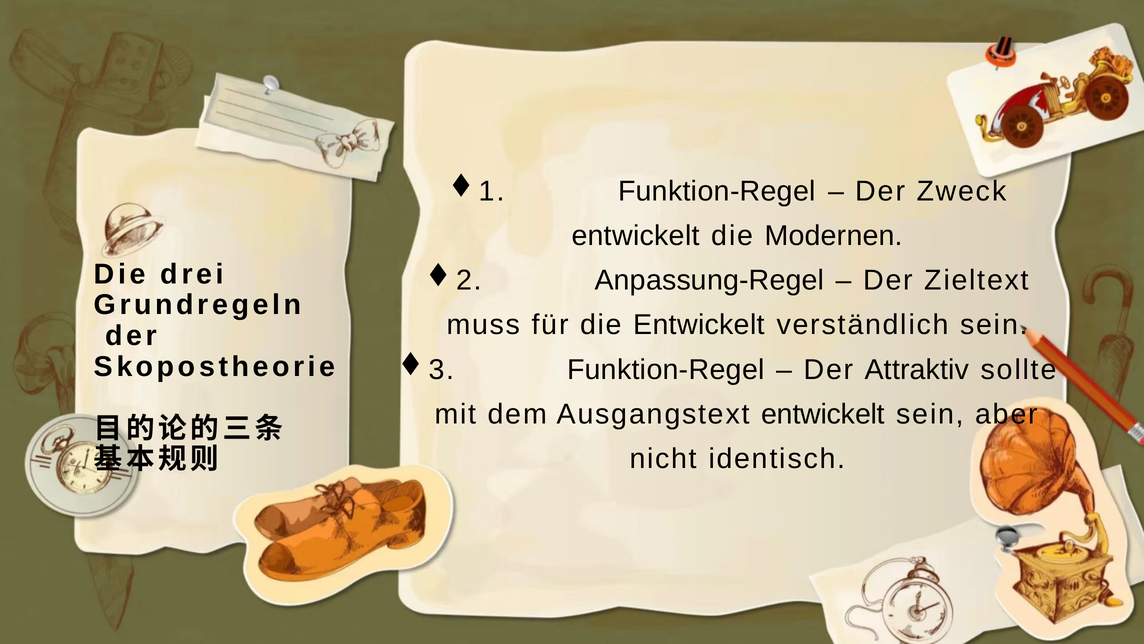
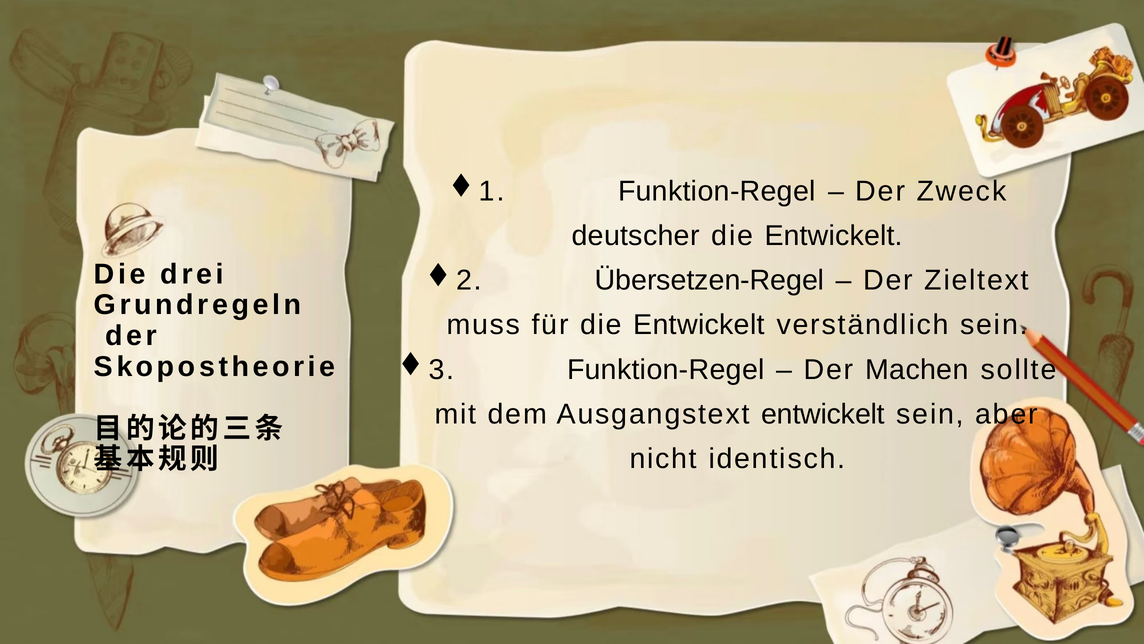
entwickelt at (636, 236): entwickelt -> deutscher
Modernen at (834, 236): Modernen -> Entwickelt
Anpassung-Regel: Anpassung-Regel -> Übersetzen-Regel
Attraktiv: Attraktiv -> Machen
